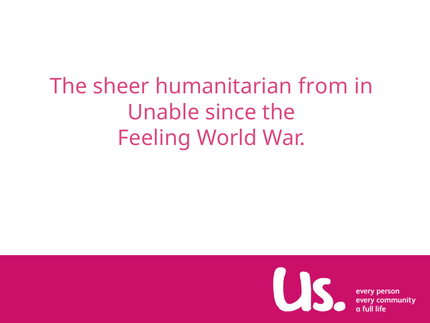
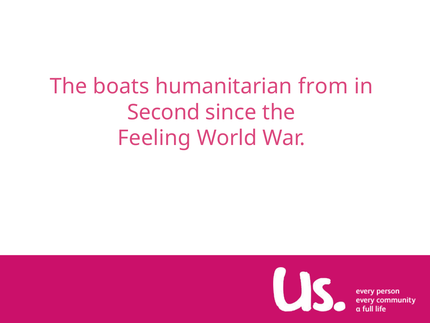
sheer: sheer -> boats
Unable: Unable -> Second
